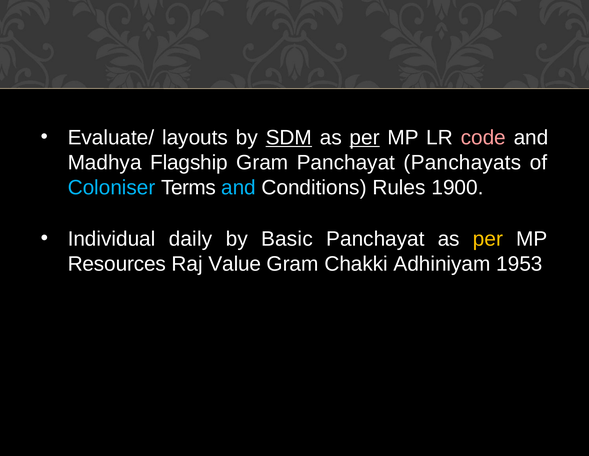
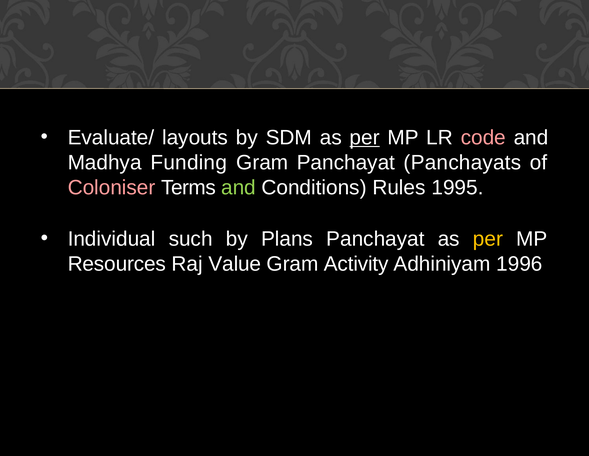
SDM underline: present -> none
Flagship: Flagship -> Funding
Coloniser colour: light blue -> pink
and at (239, 187) colour: light blue -> light green
1900: 1900 -> 1995
daily: daily -> such
Basic: Basic -> Plans
Chakki: Chakki -> Activity
1953: 1953 -> 1996
